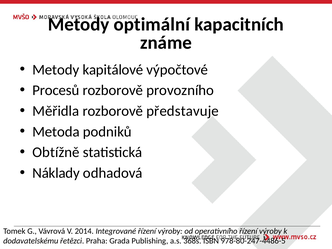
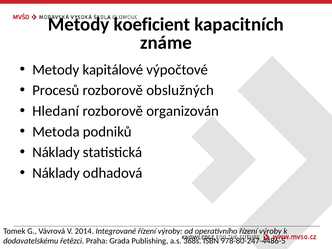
optimální: optimální -> koeficient
provozního: provozního -> obslužných
Měřidla: Měřidla -> Hledaní
představuje: představuje -> organizován
Obtížně at (56, 152): Obtížně -> Náklady
